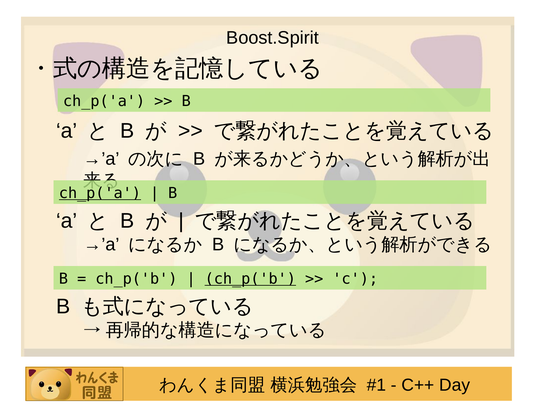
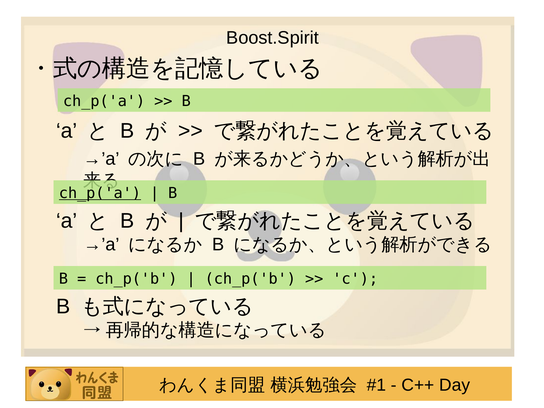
ch_p('b at (250, 279) underline: present -> none
